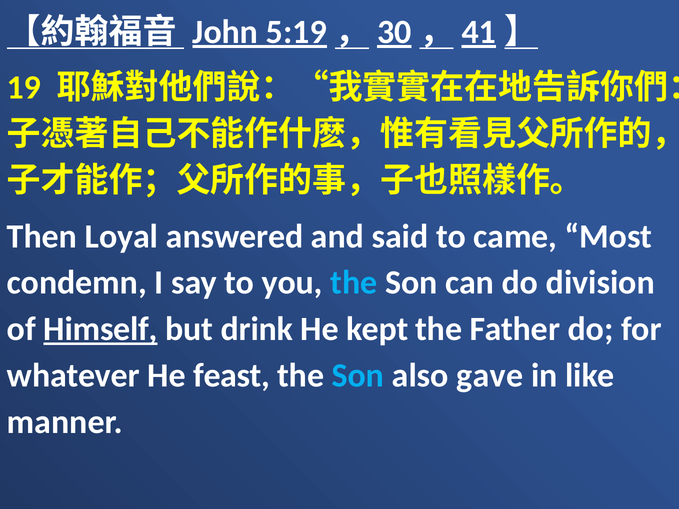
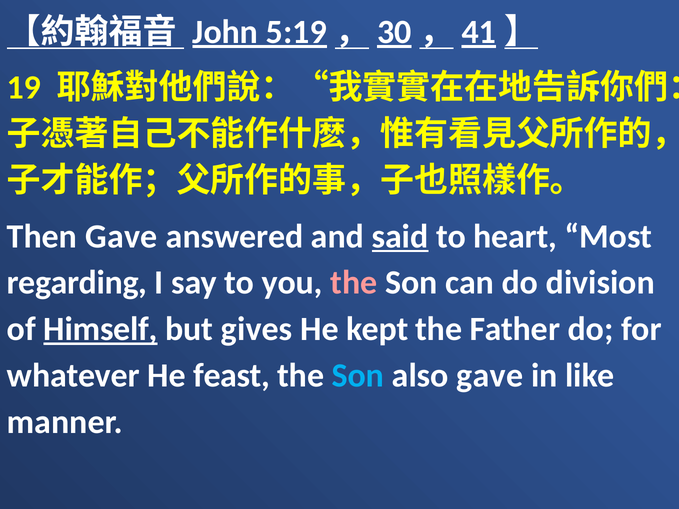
Then Loyal: Loyal -> Gave
said underline: none -> present
came: came -> heart
condemn: condemn -> regarding
the at (354, 283) colour: light blue -> pink
drink: drink -> gives
